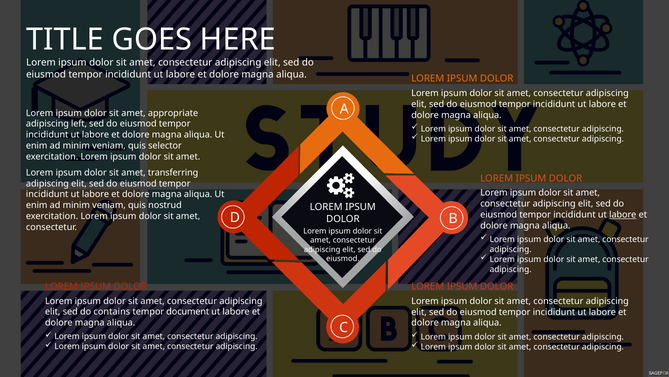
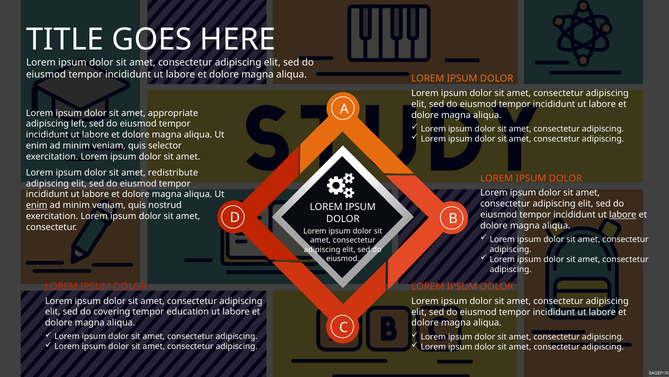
transferring: transferring -> redistribute
enim at (37, 205) underline: none -> present
contains: contains -> covering
document: document -> education
